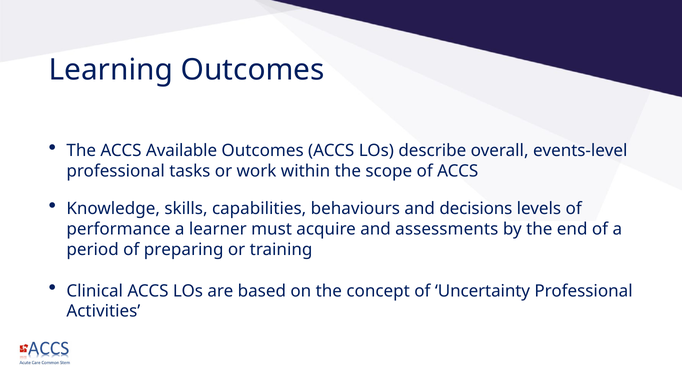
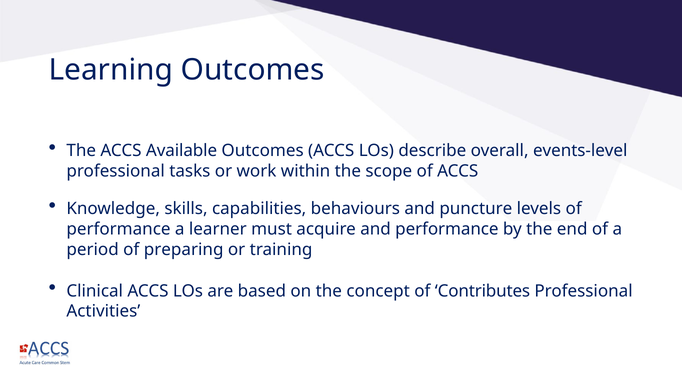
decisions: decisions -> puncture
and assessments: assessments -> performance
Uncertainty: Uncertainty -> Contributes
